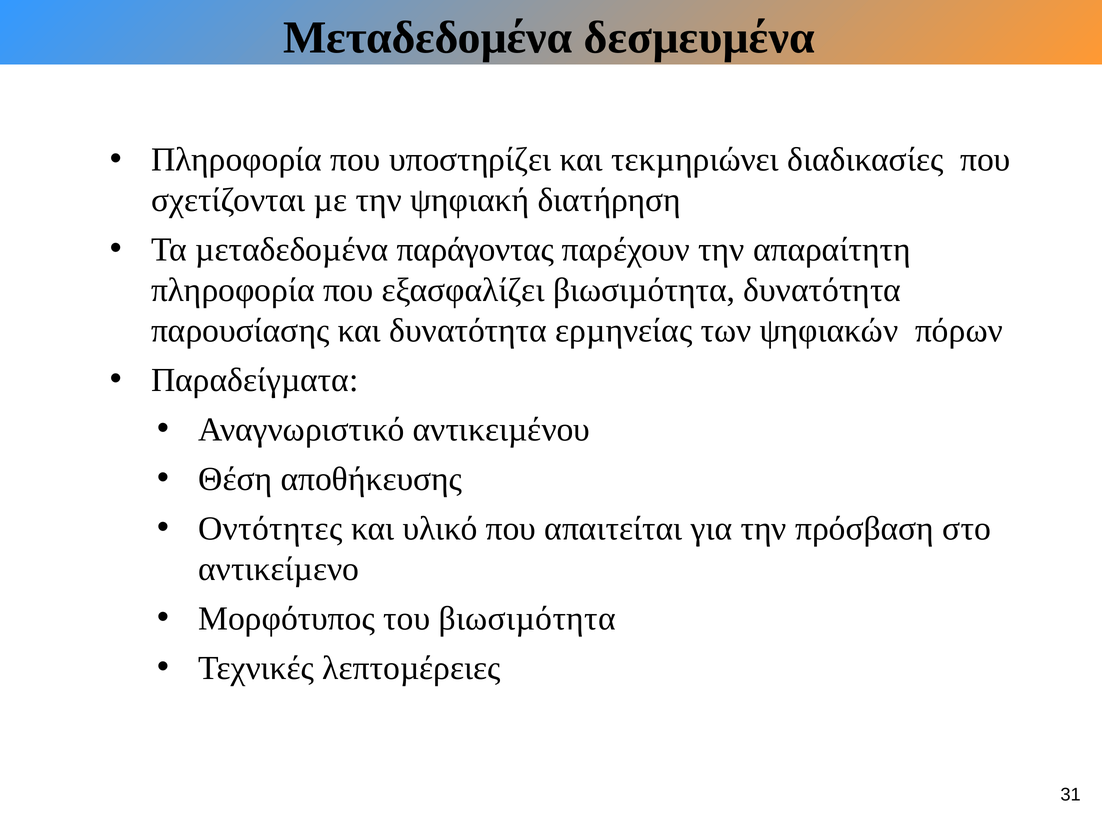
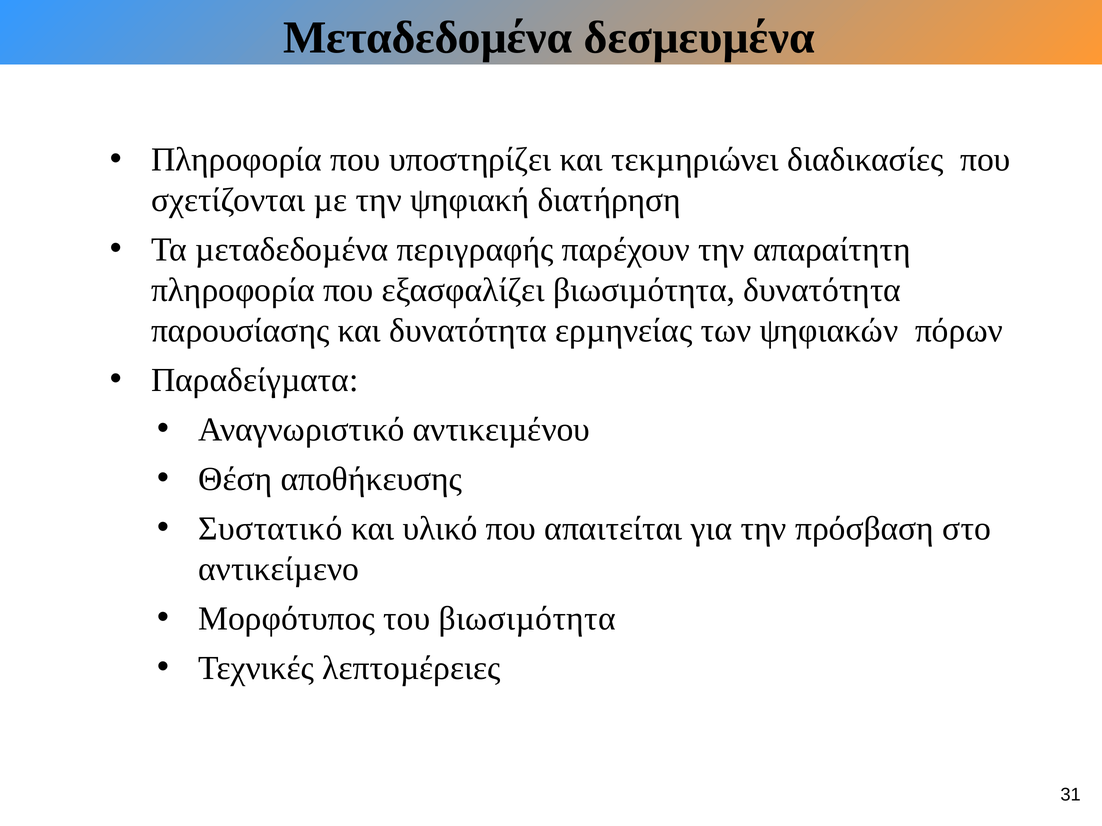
παράγοντας: παράγοντας -> περιγραφής
Οντότητες: Οντότητες -> Συστατικό
